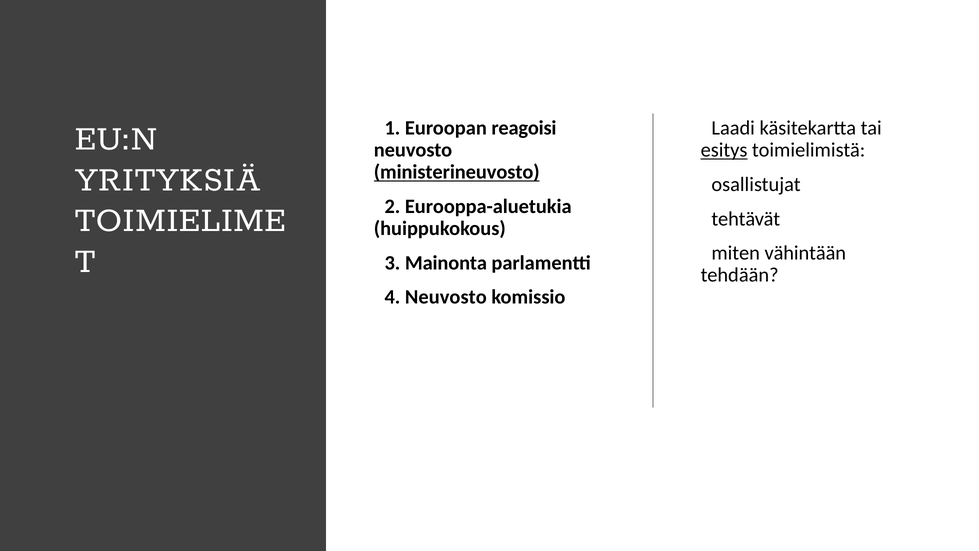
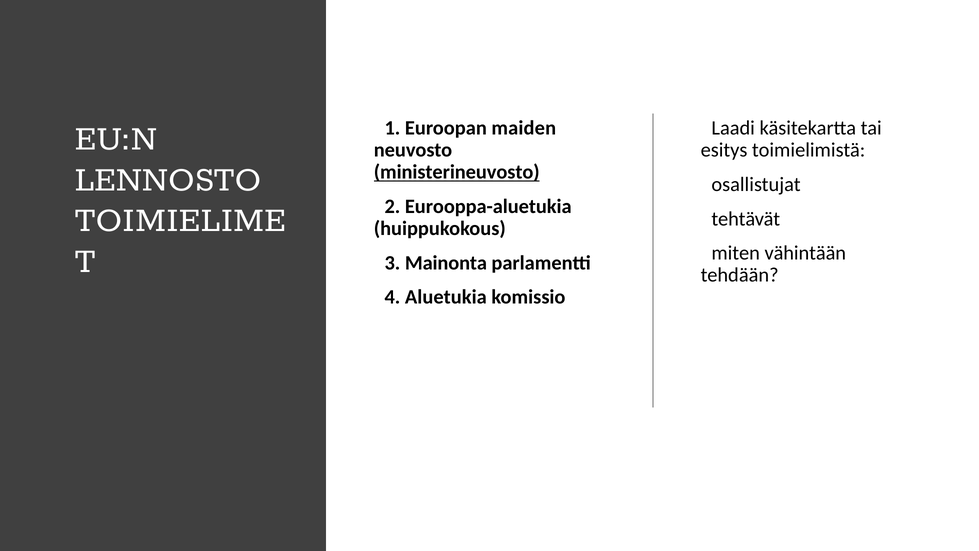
reagoisi: reagoisi -> maiden
esitys underline: present -> none
YRITYKSIÄ: YRITYKSIÄ -> LENNOSTO
Neuvosto at (446, 297): Neuvosto -> Aluetukia
